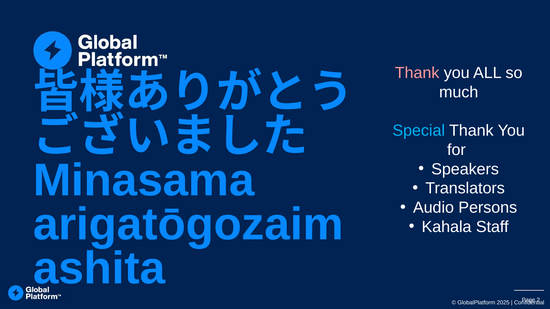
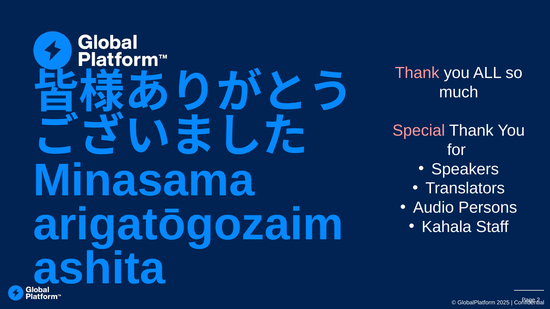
Special colour: light blue -> pink
